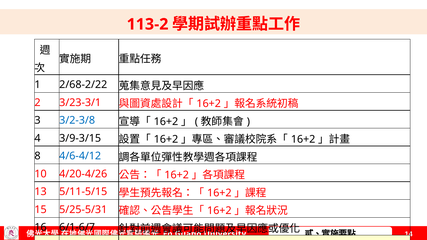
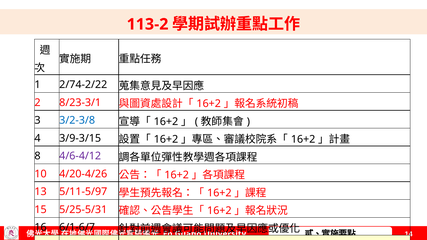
2/68-2/22: 2/68-2/22 -> 2/74-2/22
3/23-3/1: 3/23-3/1 -> 8/23-3/1
4/6-4/12 colour: blue -> purple
5/11-5/15: 5/11-5/15 -> 5/11-5/97
